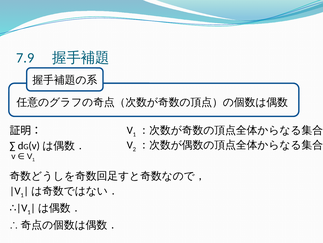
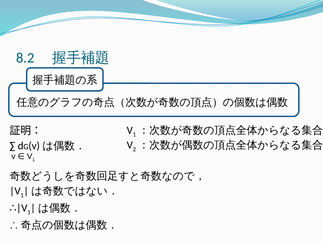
7.9: 7.9 -> 8.2
